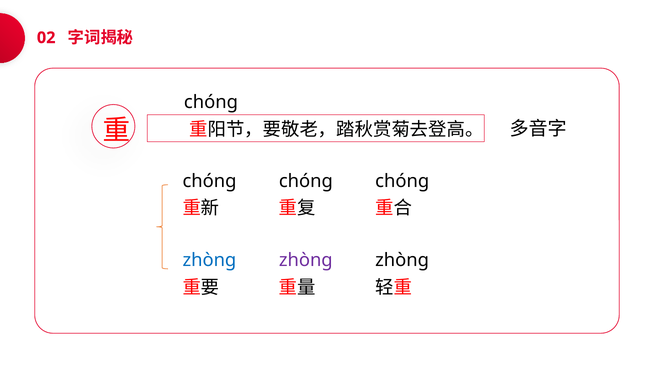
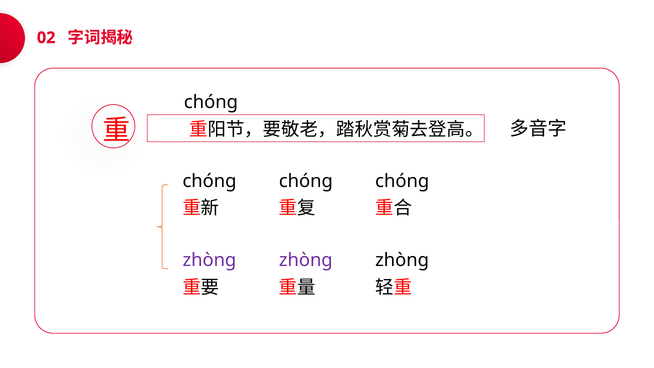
zhònɡ at (209, 260) colour: blue -> purple
